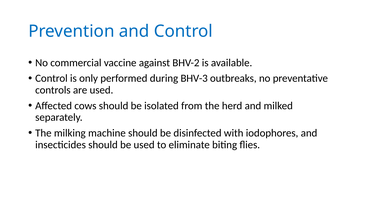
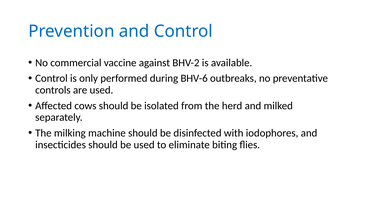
BHV-3: BHV-3 -> BHV-6
